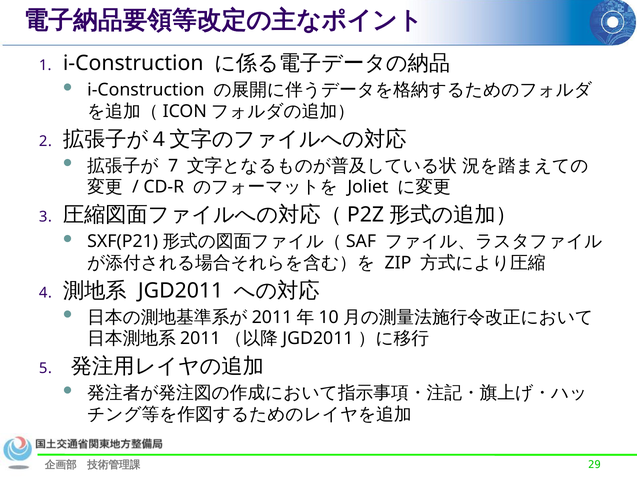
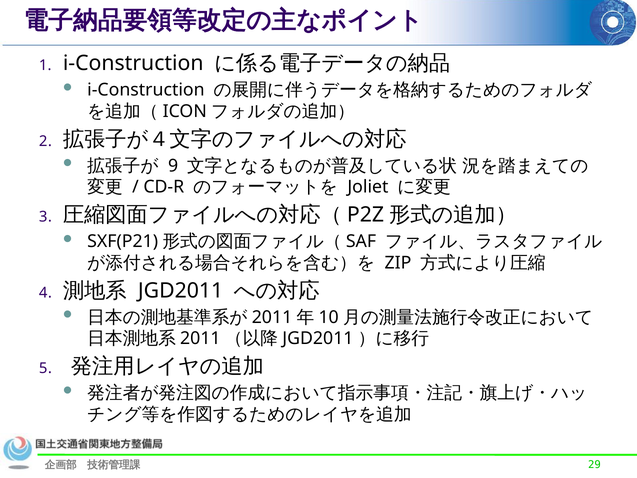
7: 7 -> 9
